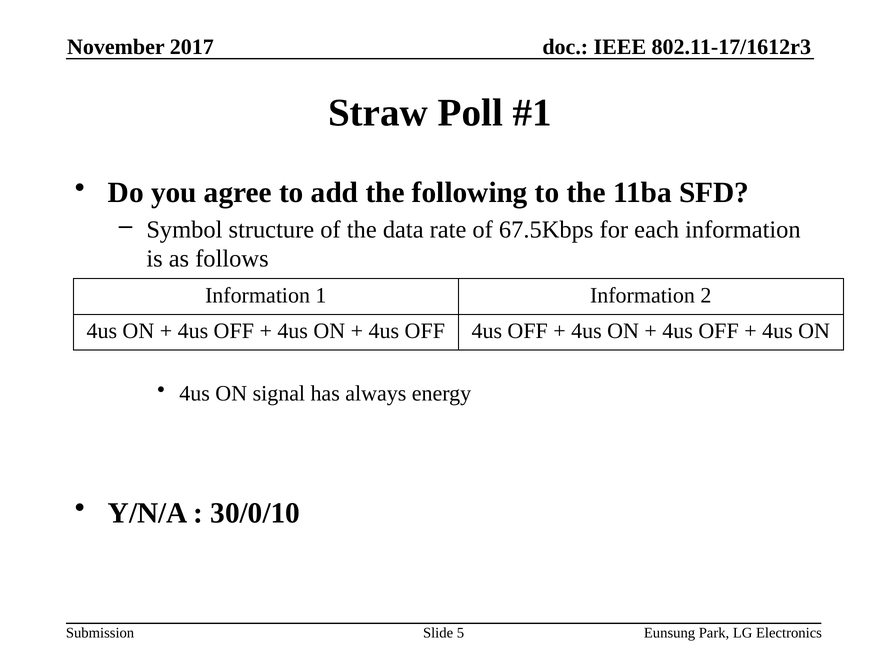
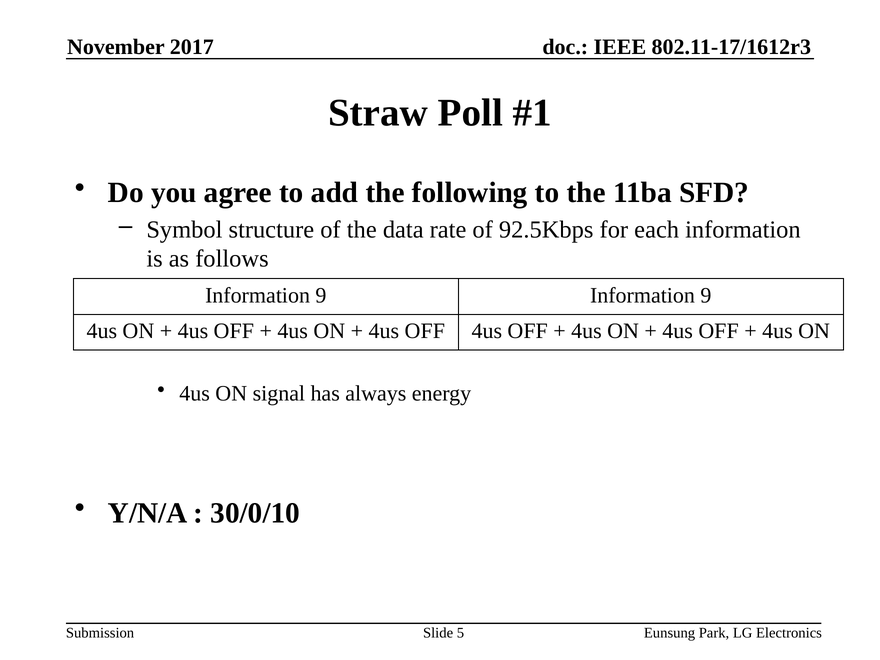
67.5Kbps: 67.5Kbps -> 92.5Kbps
1 at (321, 295): 1 -> 9
2 at (706, 295): 2 -> 9
